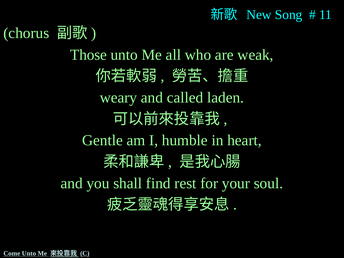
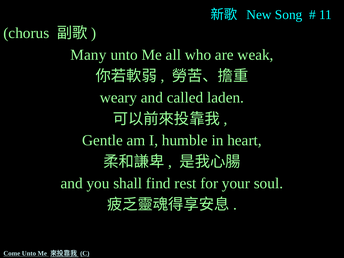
Those: Those -> Many
